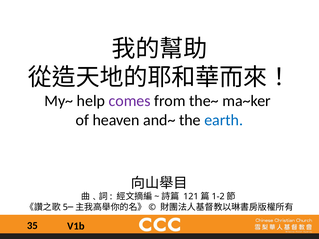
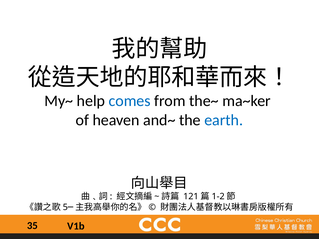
comes colour: purple -> blue
